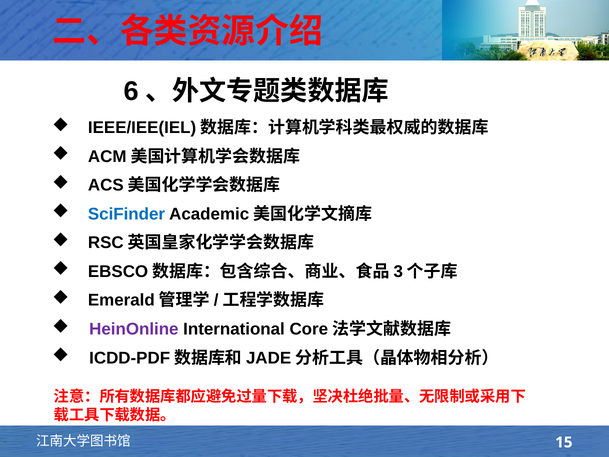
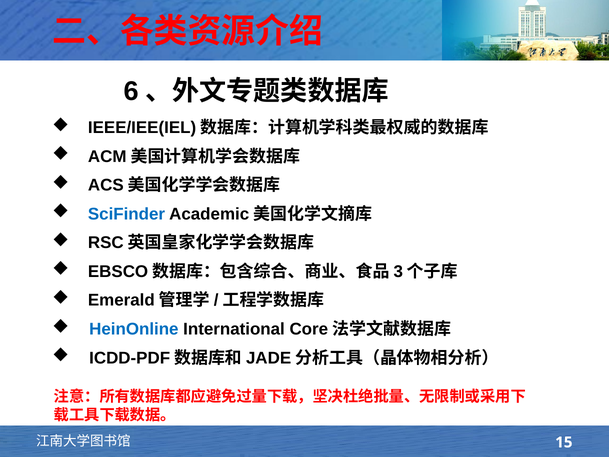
HeinOnline colour: purple -> blue
